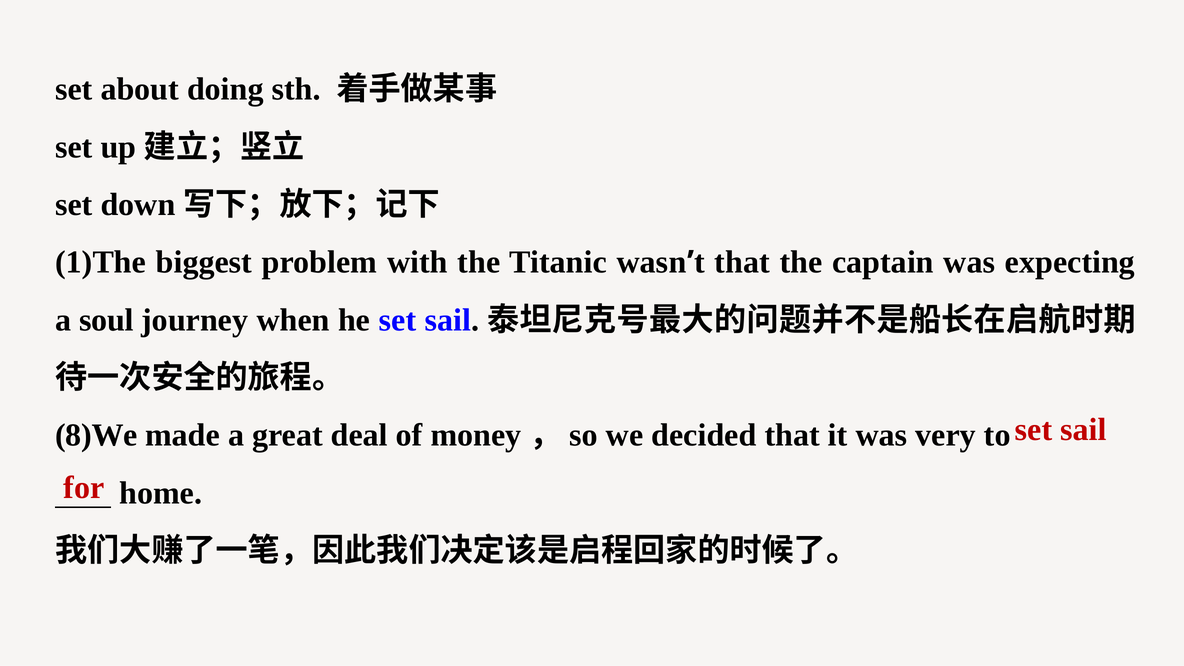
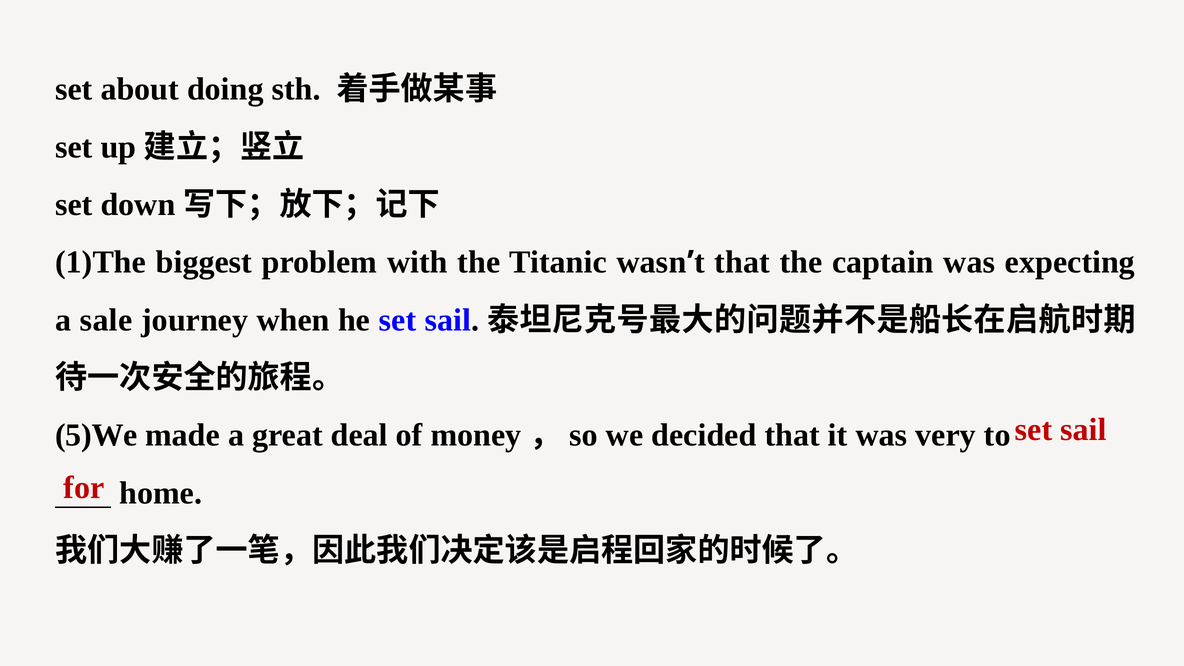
soul: soul -> sale
8)We: 8)We -> 5)We
